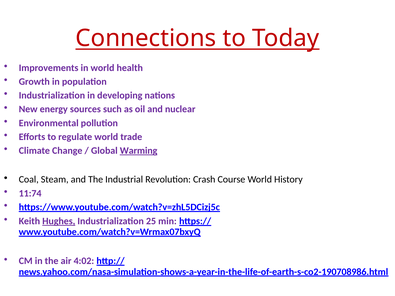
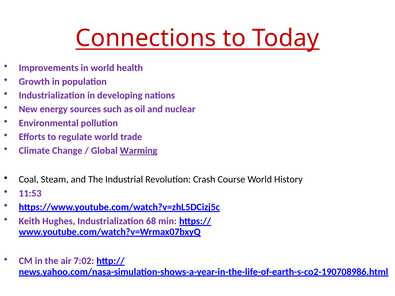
11:74: 11:74 -> 11:53
Hughes underline: present -> none
25: 25 -> 68
4:02: 4:02 -> 7:02
